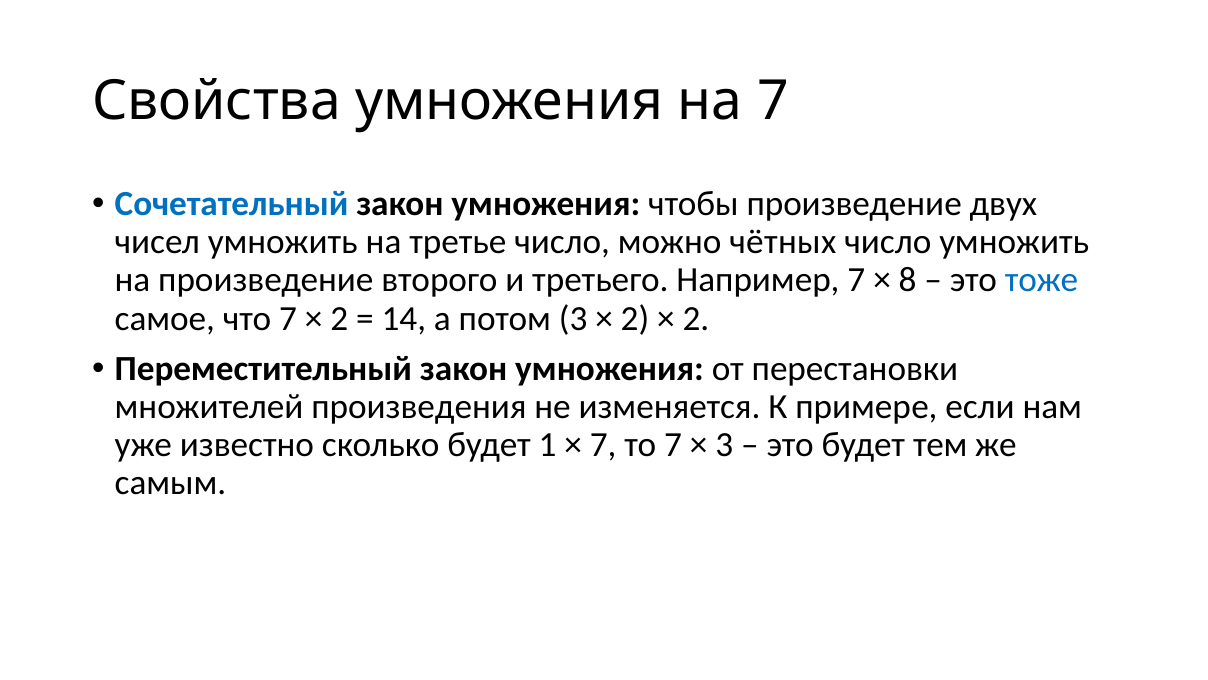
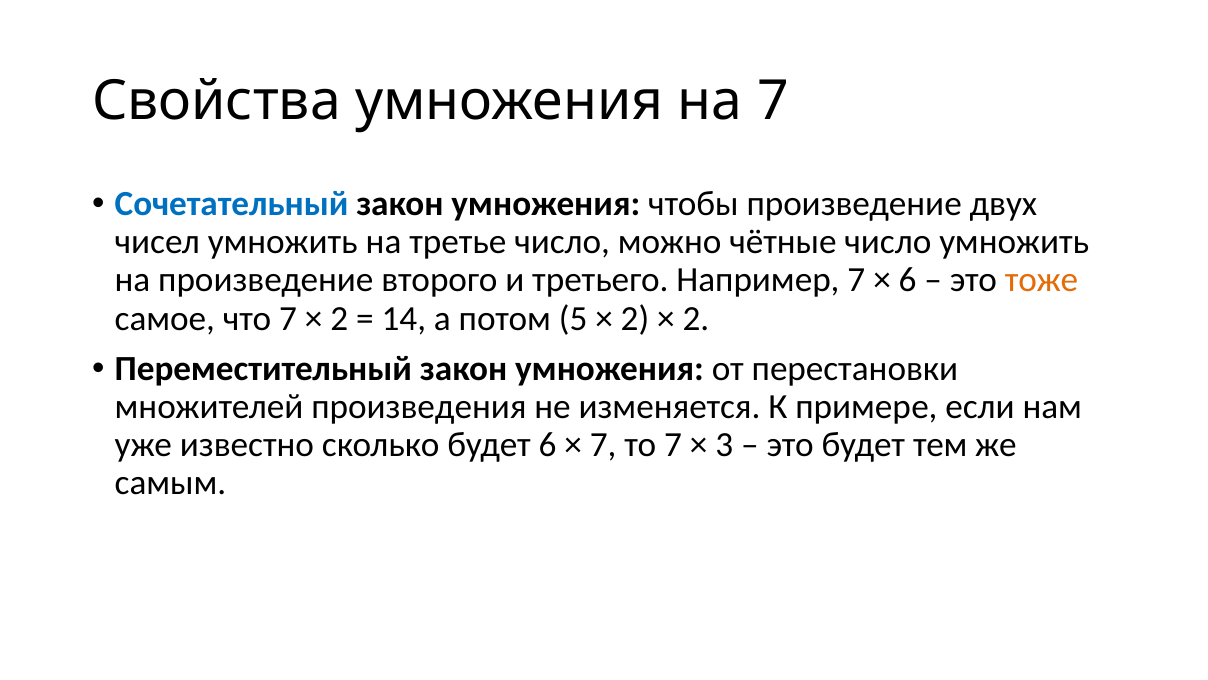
чётных: чётных -> чётные
8 at (908, 280): 8 -> 6
тоже colour: blue -> orange
потом 3: 3 -> 5
будет 1: 1 -> 6
